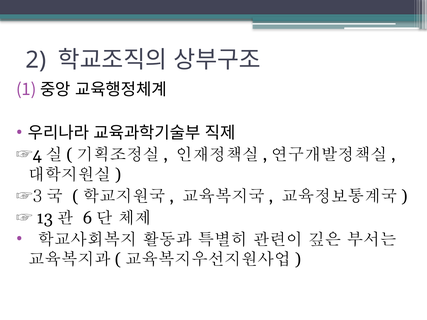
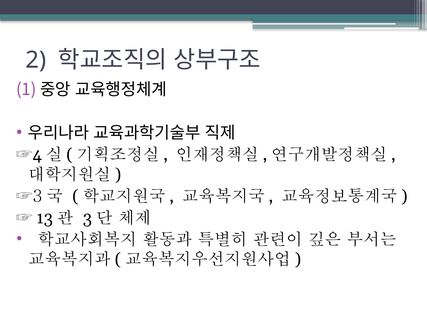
6: 6 -> 3
